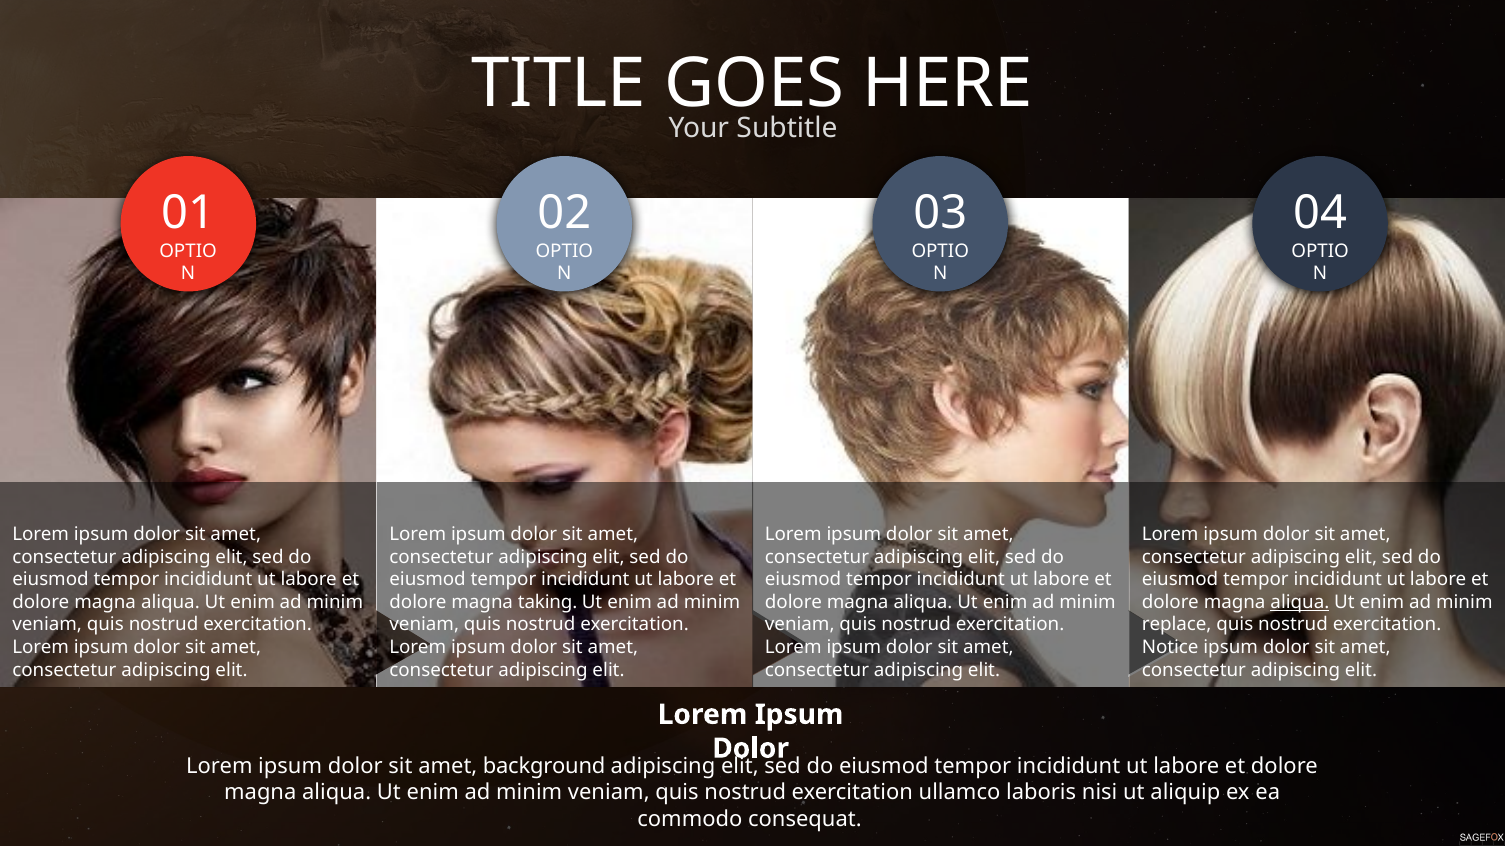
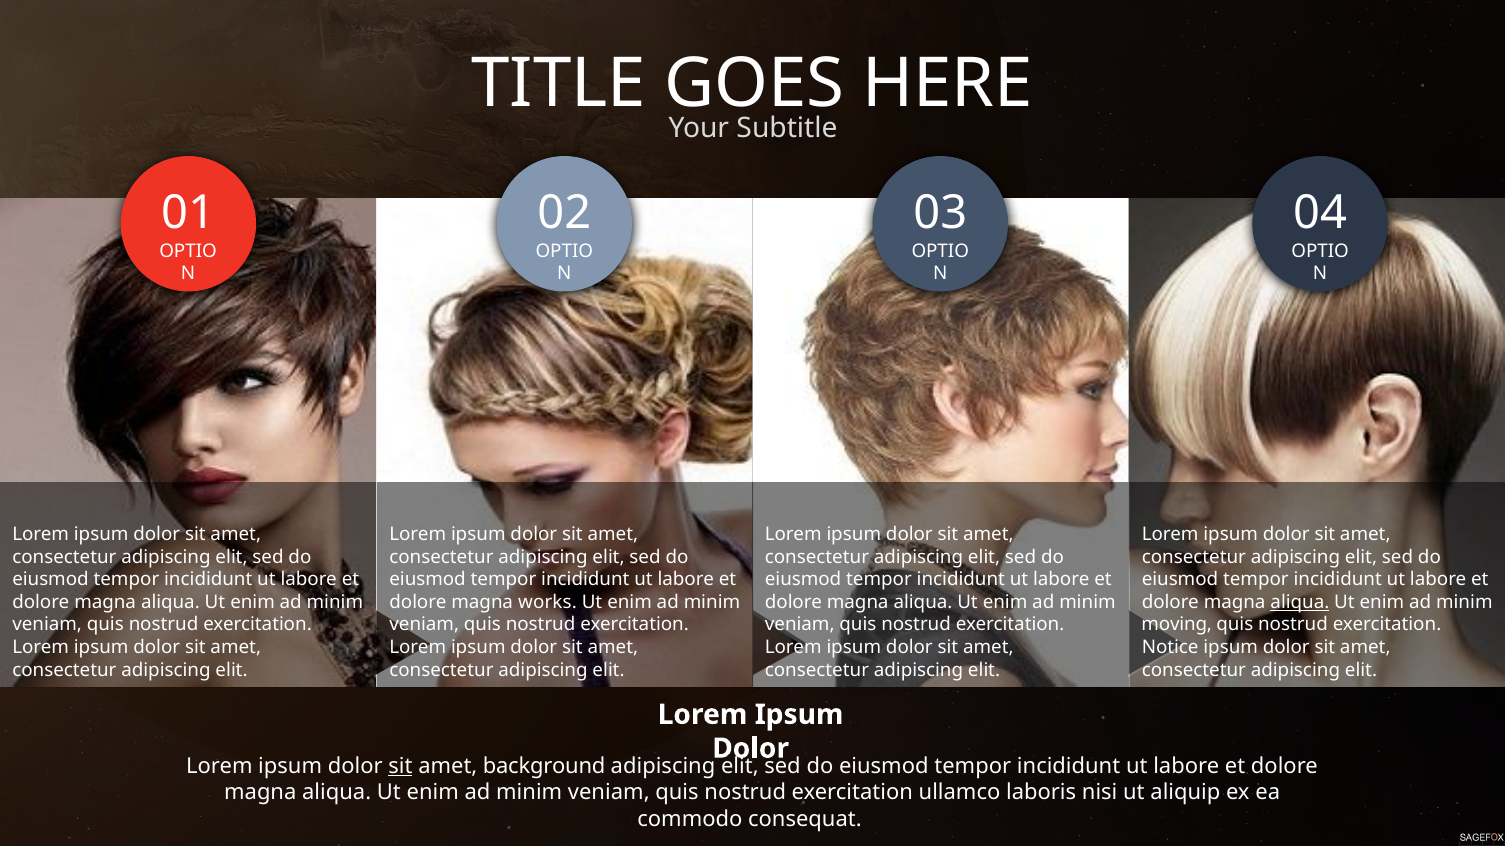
taking: taking -> works
replace: replace -> moving
sit at (400, 767) underline: none -> present
